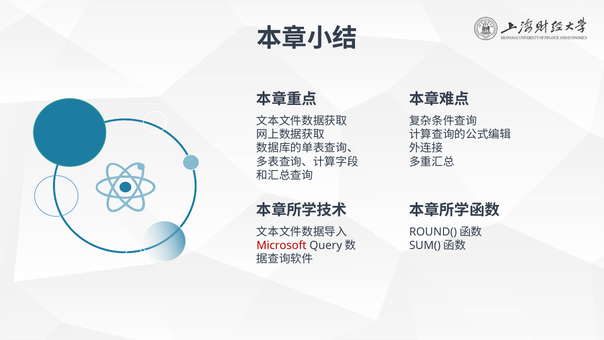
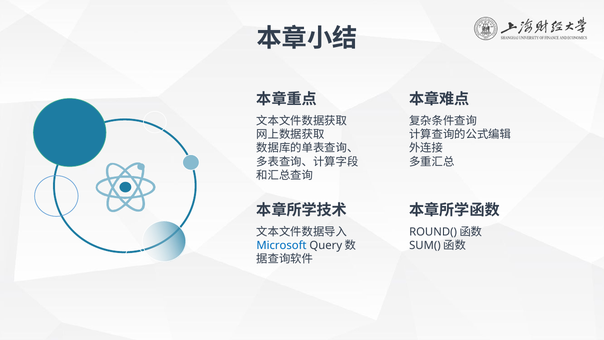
Microsoft colour: red -> blue
